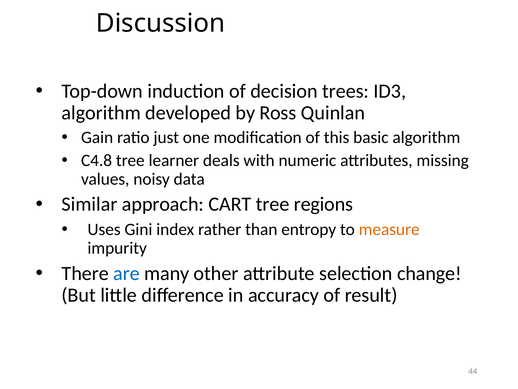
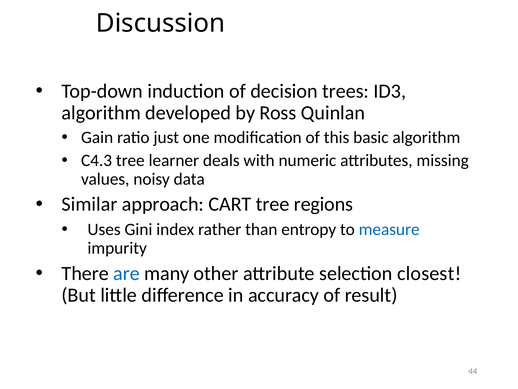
C4.8: C4.8 -> C4.3
measure colour: orange -> blue
change: change -> closest
